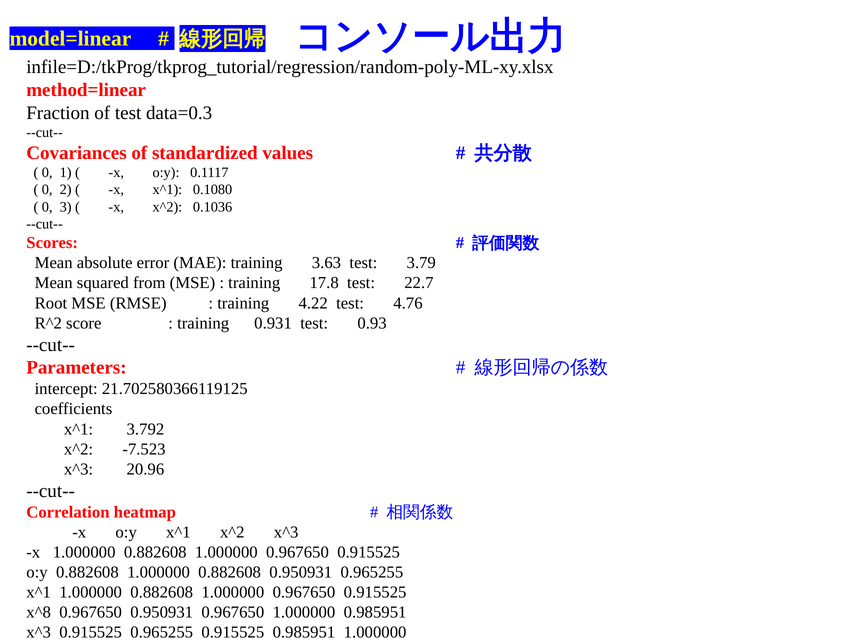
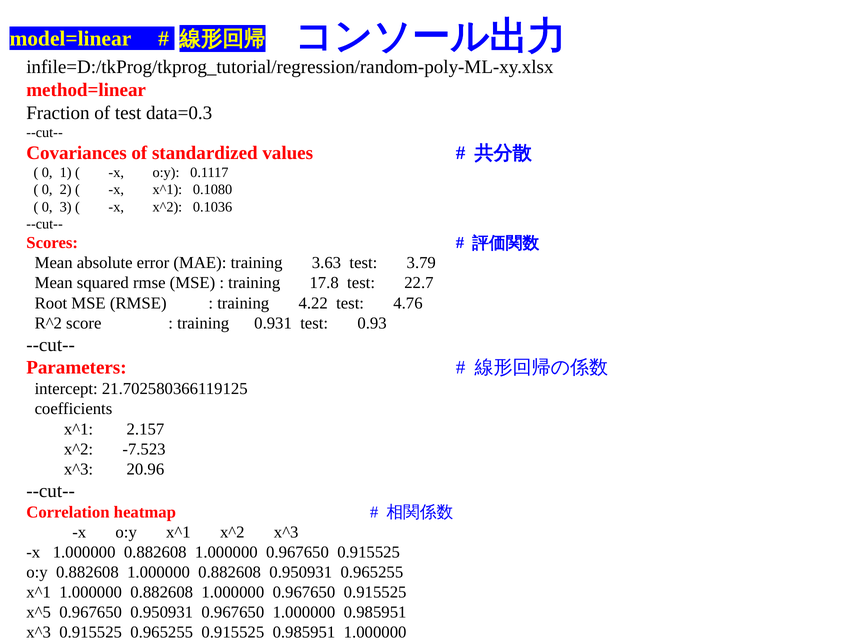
squared from: from -> rmse
3.792: 3.792 -> 2.157
x^8: x^8 -> x^5
